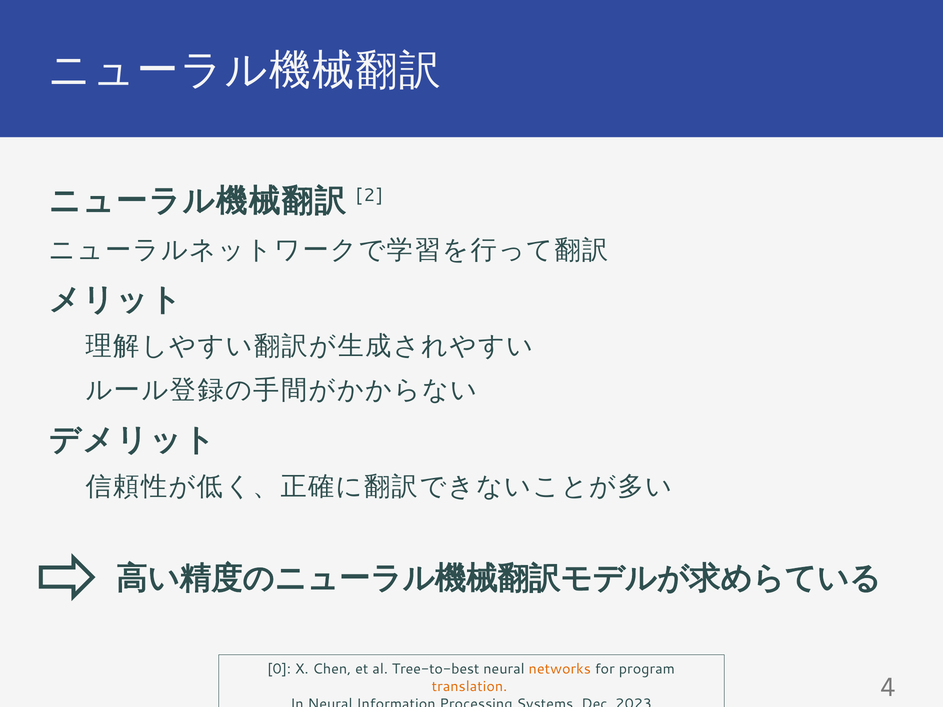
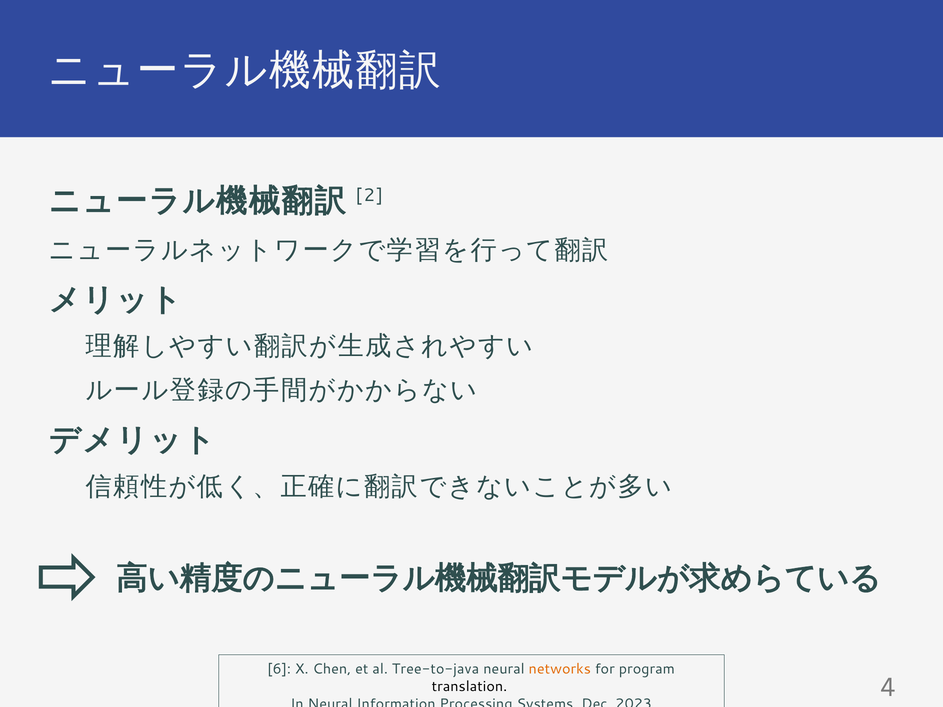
0: 0 -> 6
Tree-to-best: Tree-to-best -> Tree-to-java
translation colour: orange -> black
